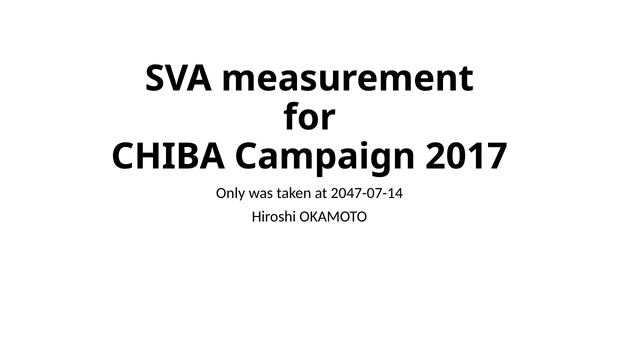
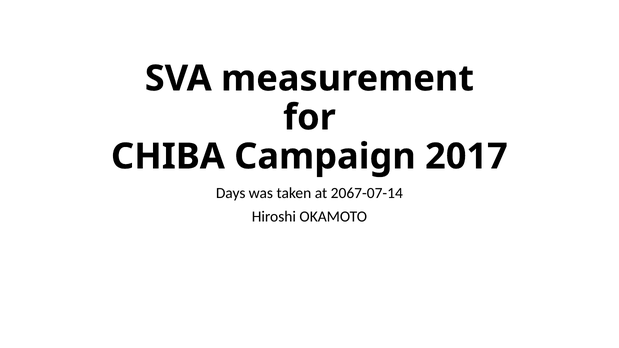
Only: Only -> Days
2047-07-14: 2047-07-14 -> 2067-07-14
